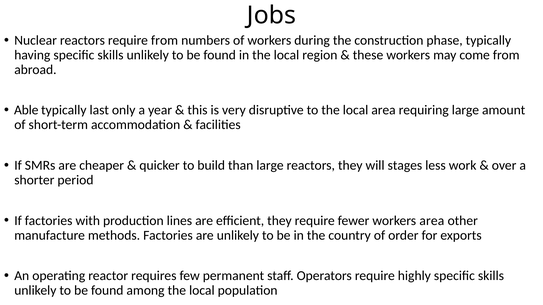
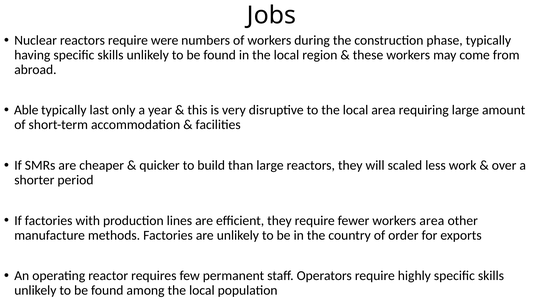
require from: from -> were
stages: stages -> scaled
